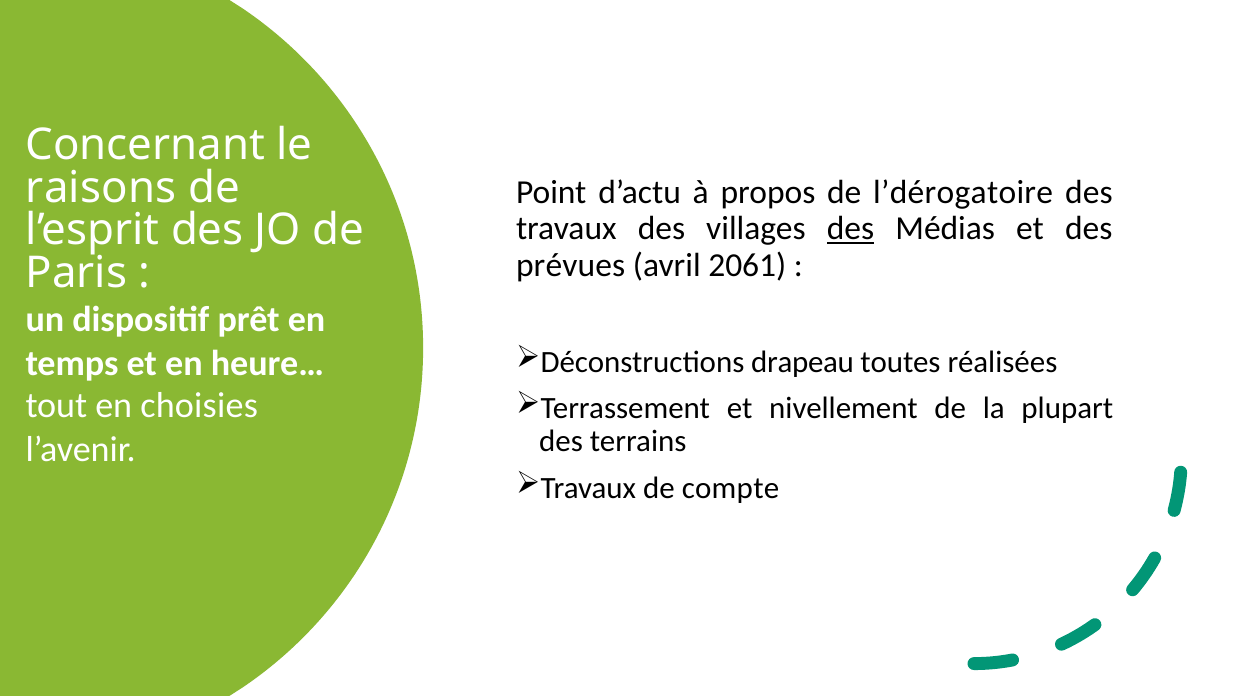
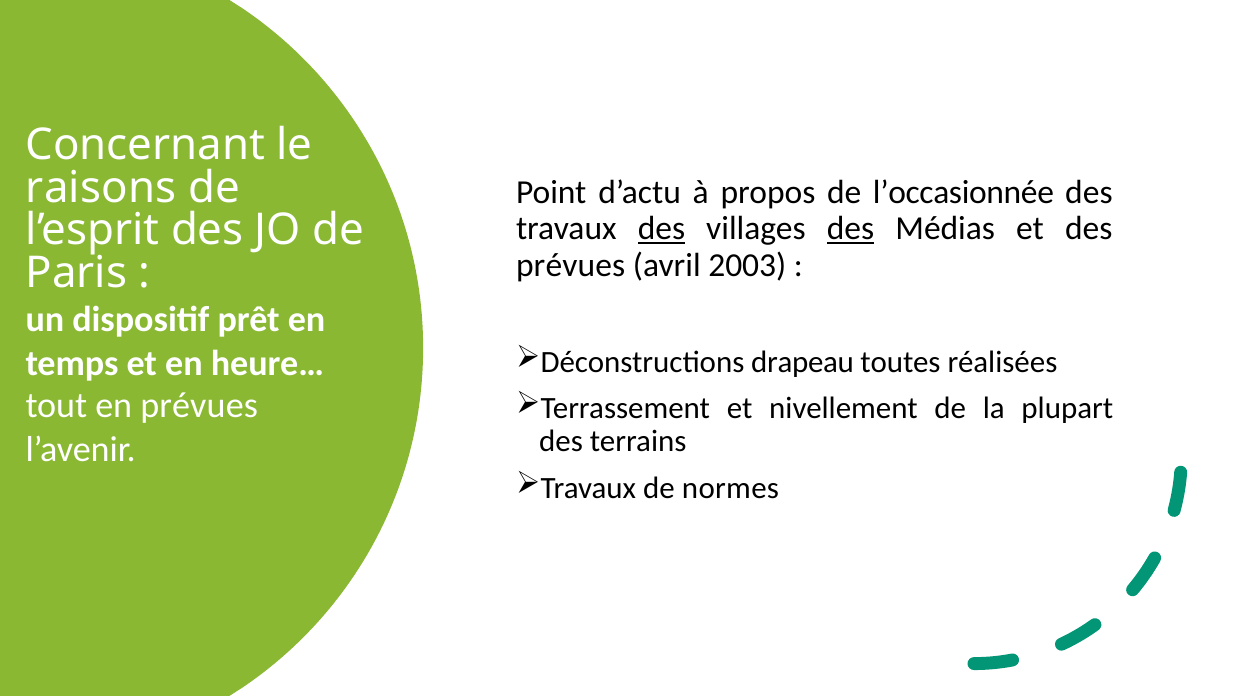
l’dérogatoire: l’dérogatoire -> l’occasionnée
des at (661, 229) underline: none -> present
2061: 2061 -> 2003
en choisies: choisies -> prévues
compte: compte -> normes
